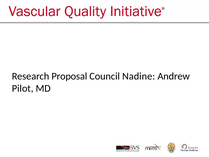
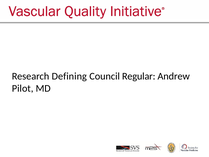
Proposal: Proposal -> Defining
Nadine: Nadine -> Regular
